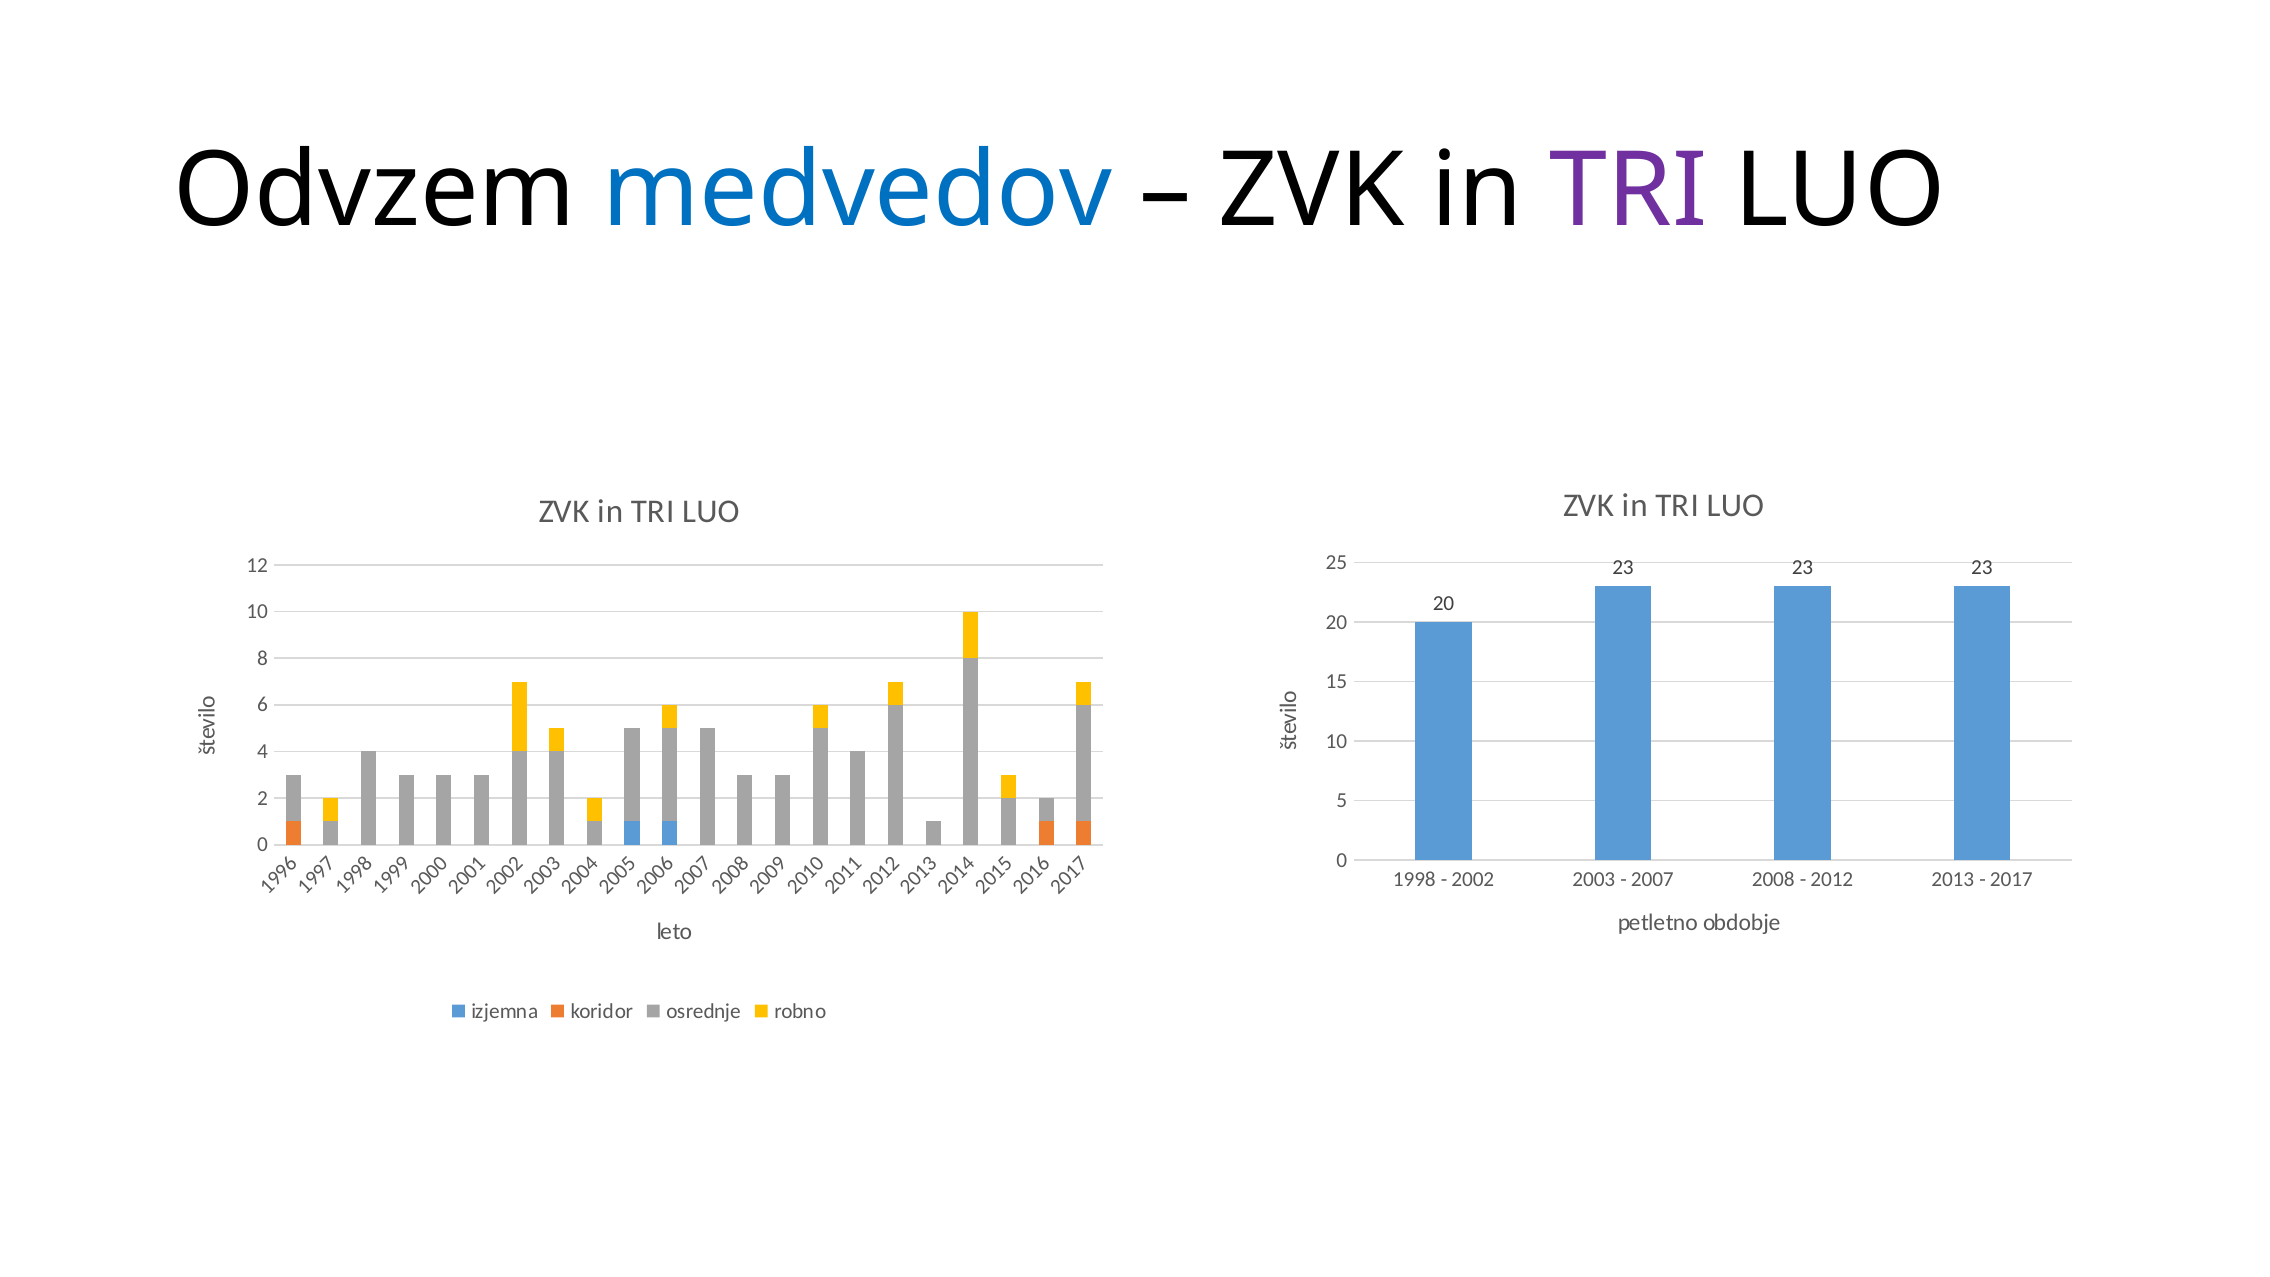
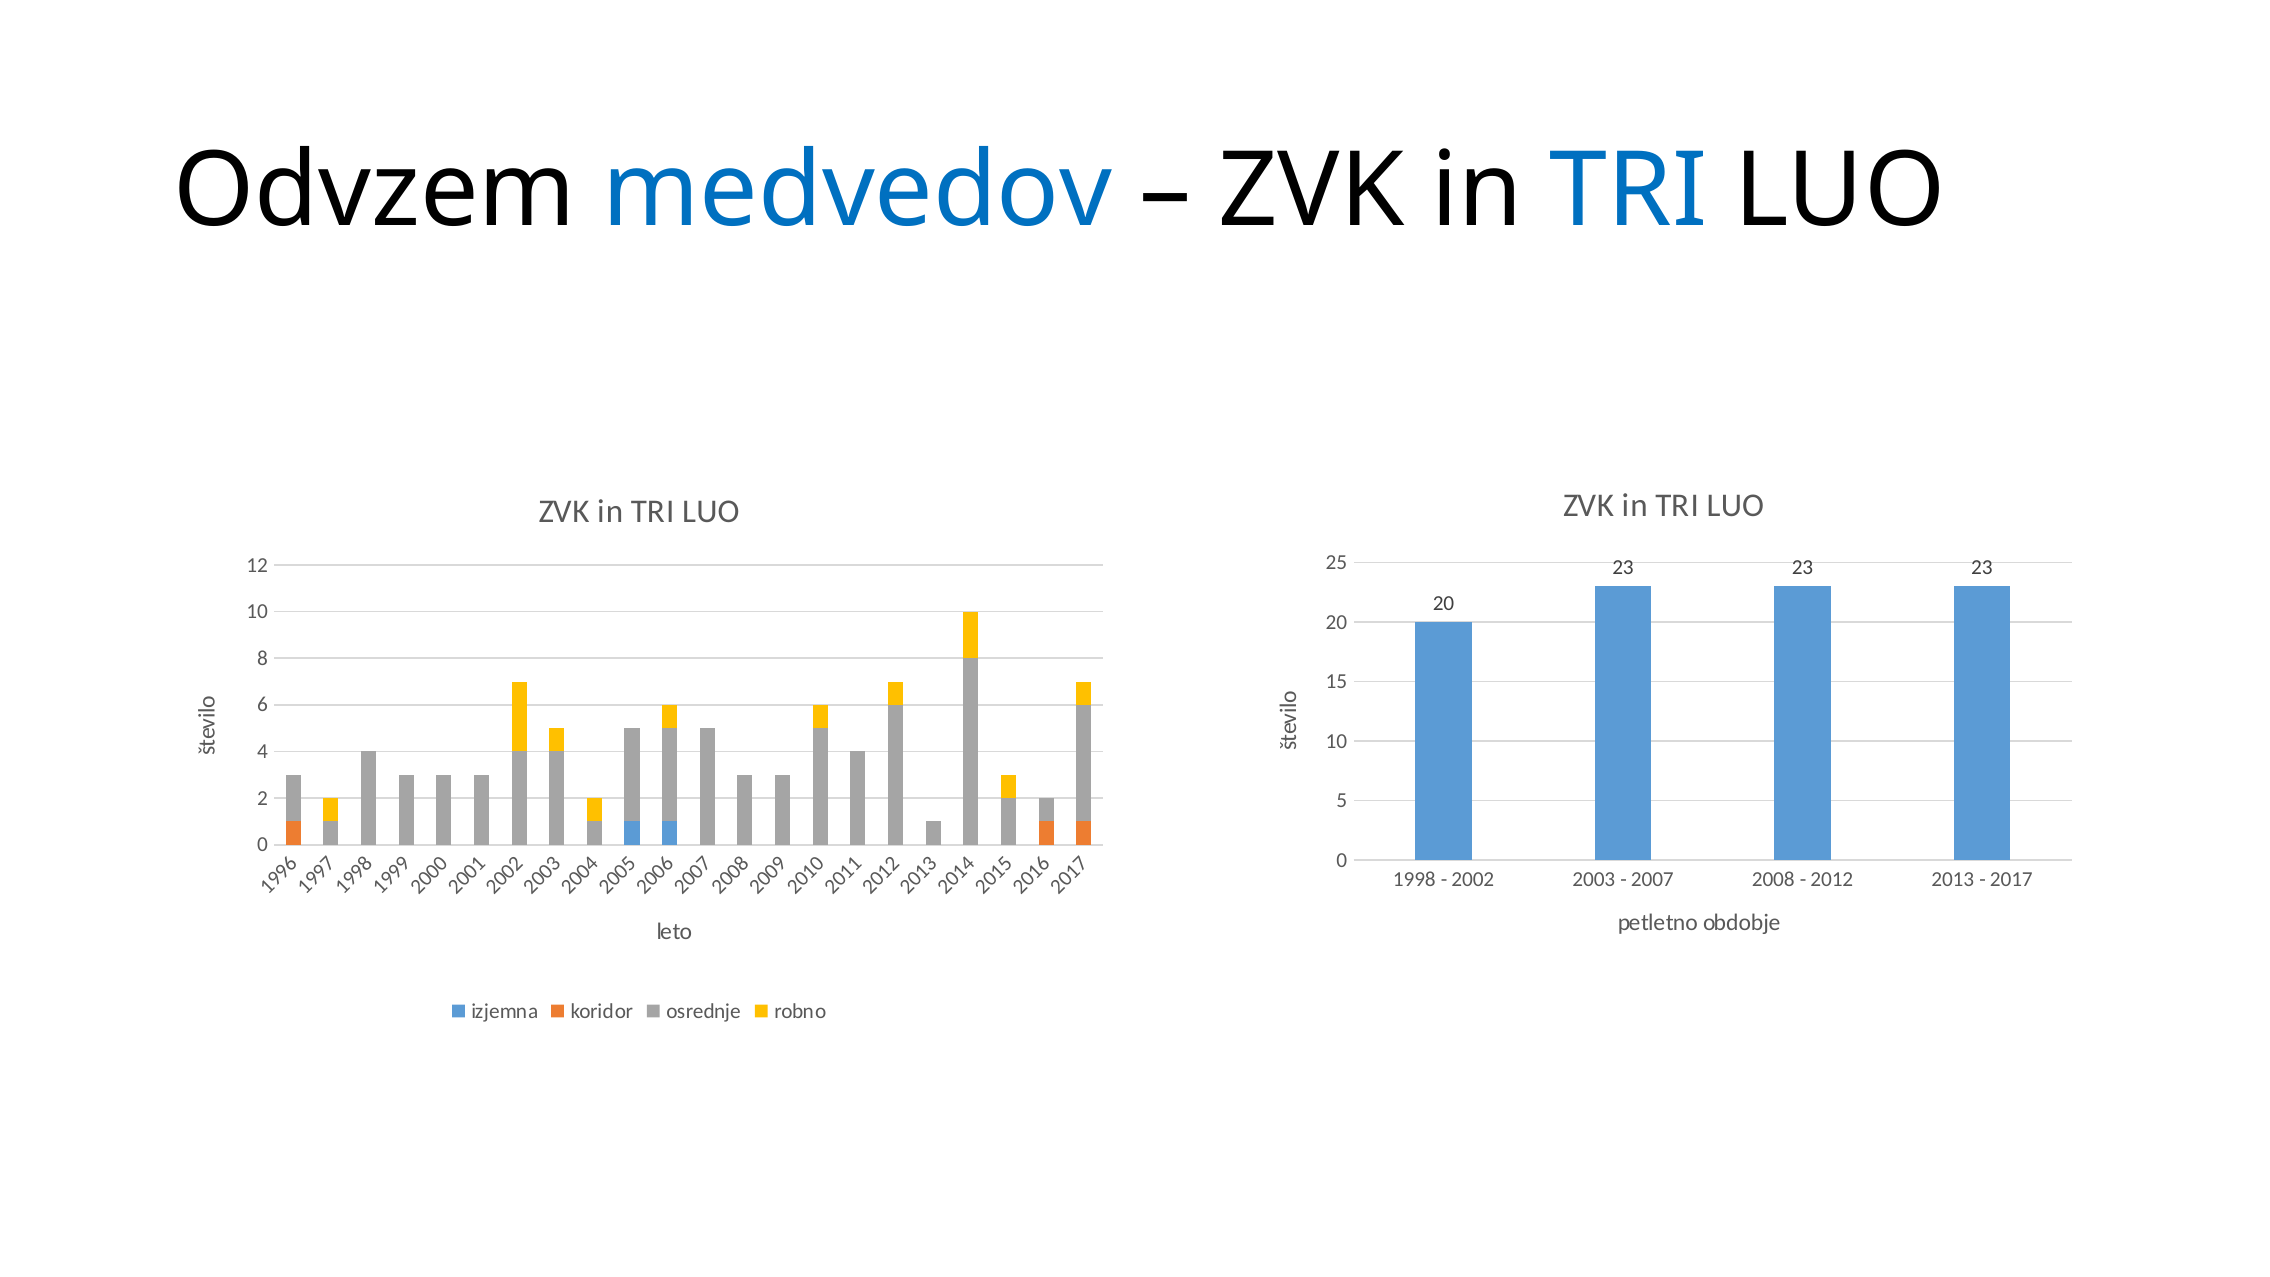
TRI at (1629, 191) colour: purple -> blue
